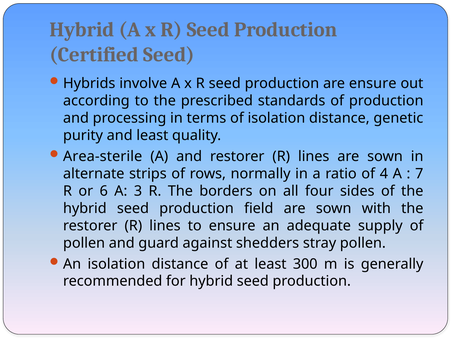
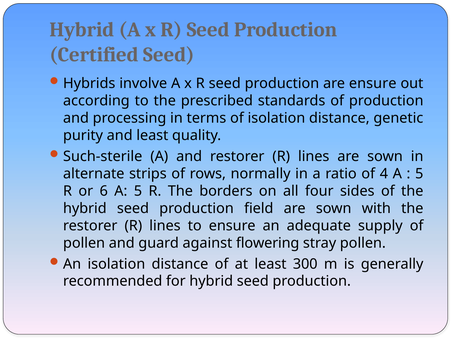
Area-sterile: Area-sterile -> Such-sterile
7 at (419, 173): 7 -> 5
A 3: 3 -> 5
shedders: shedders -> flowering
